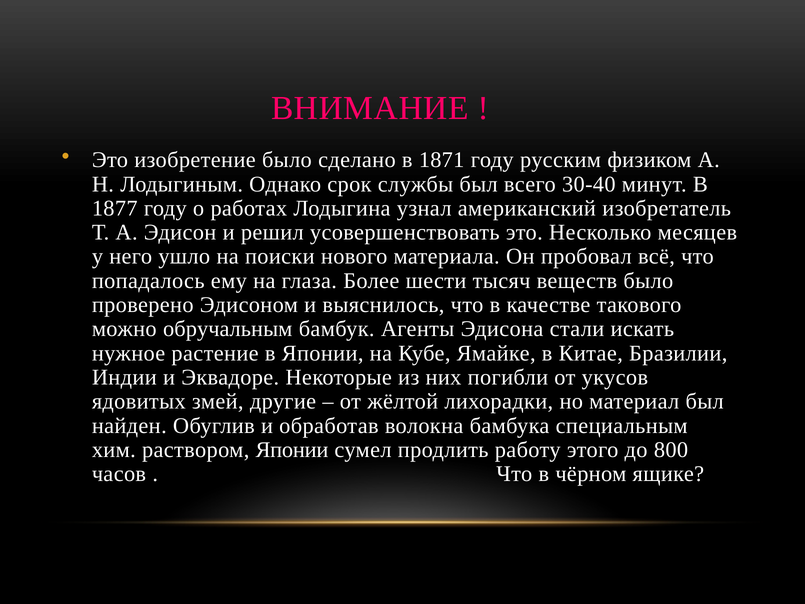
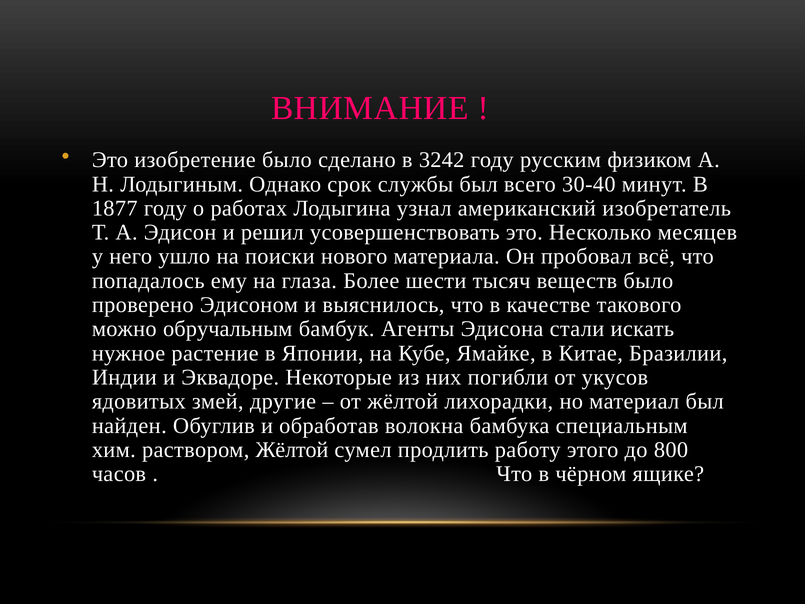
1871: 1871 -> 3242
раствором Японии: Японии -> Жёлтой
